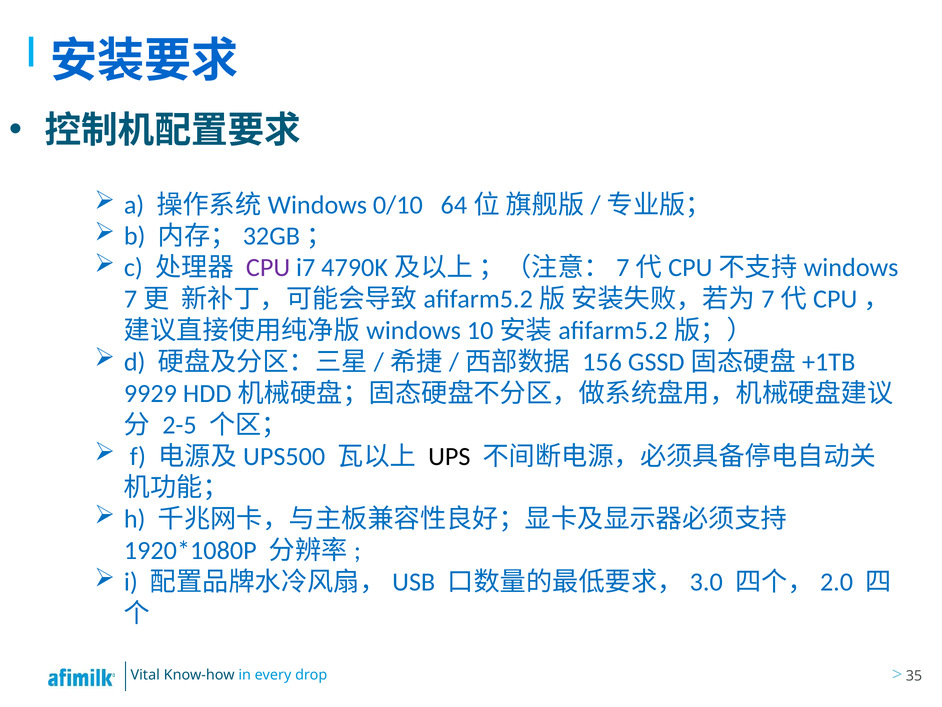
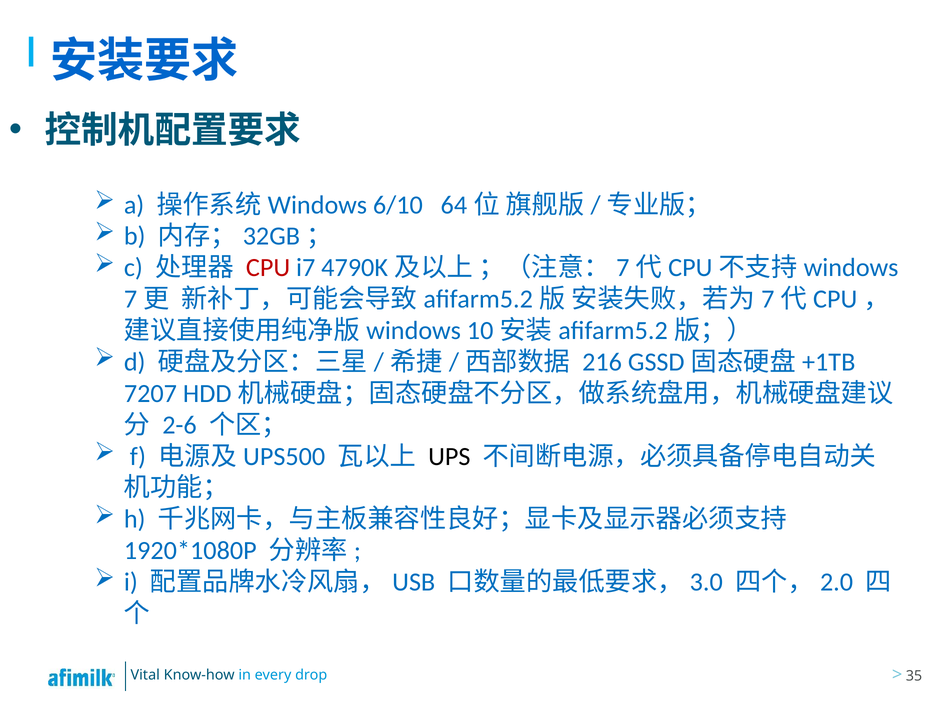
0/10: 0/10 -> 6/10
CPU colour: purple -> red
156: 156 -> 216
9929: 9929 -> 7207
2-5: 2-5 -> 2-6
